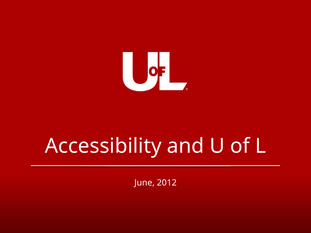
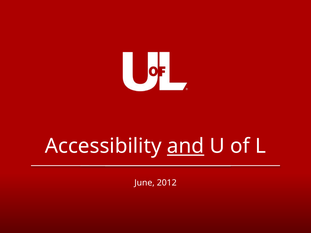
and underline: none -> present
